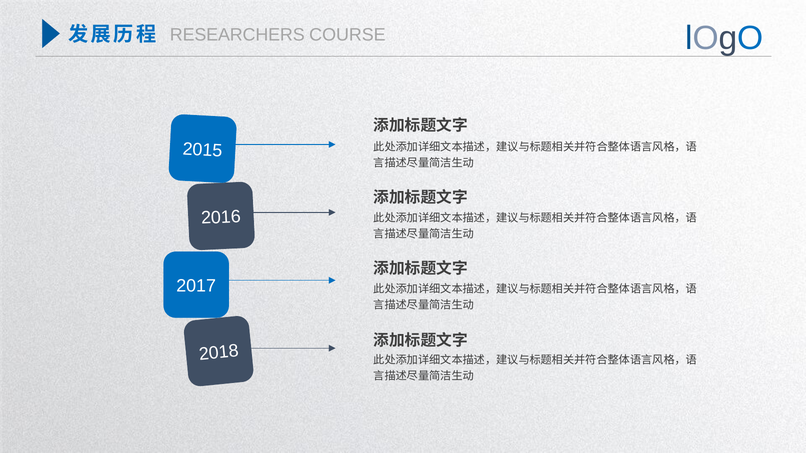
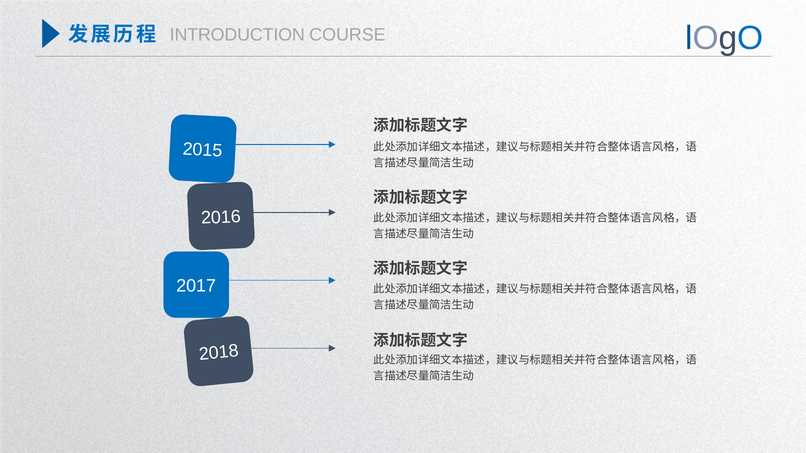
RESEARCHERS: RESEARCHERS -> INTRODUCTION
